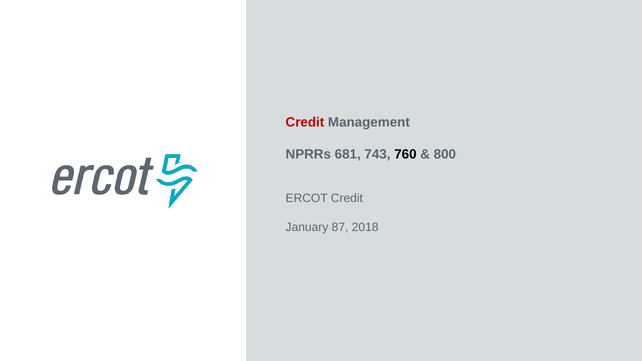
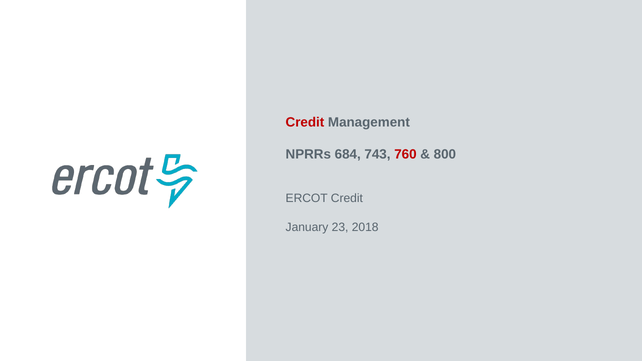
681: 681 -> 684
760 colour: black -> red
87: 87 -> 23
